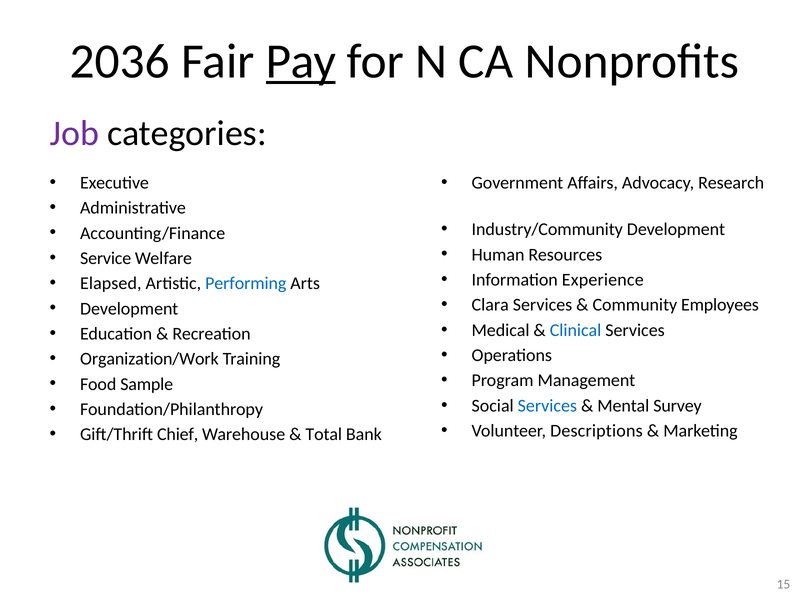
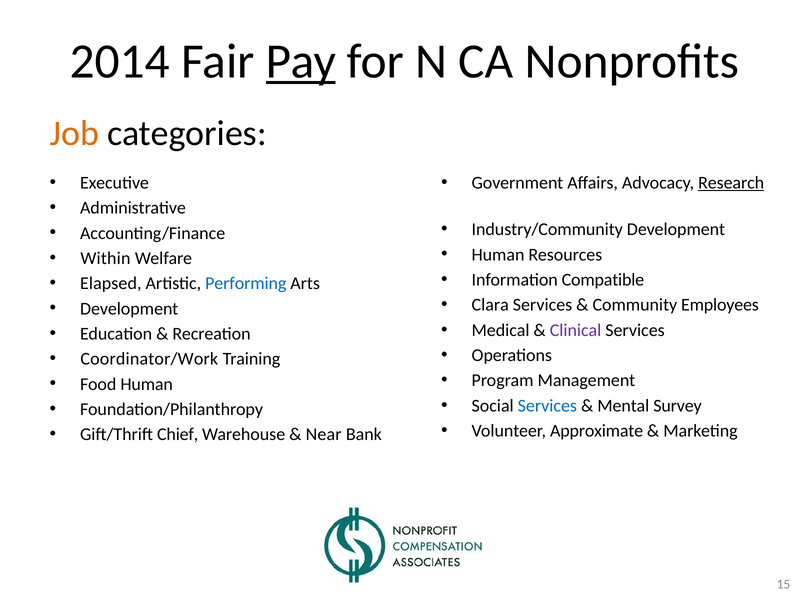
2036: 2036 -> 2014
Job colour: purple -> orange
Research underline: none -> present
Service: Service -> Within
Experience: Experience -> Compatible
Clinical colour: blue -> purple
Organization/Work: Organization/Work -> Coordinator/Work
Food Sample: Sample -> Human
Descriptions: Descriptions -> Approximate
Total: Total -> Near
